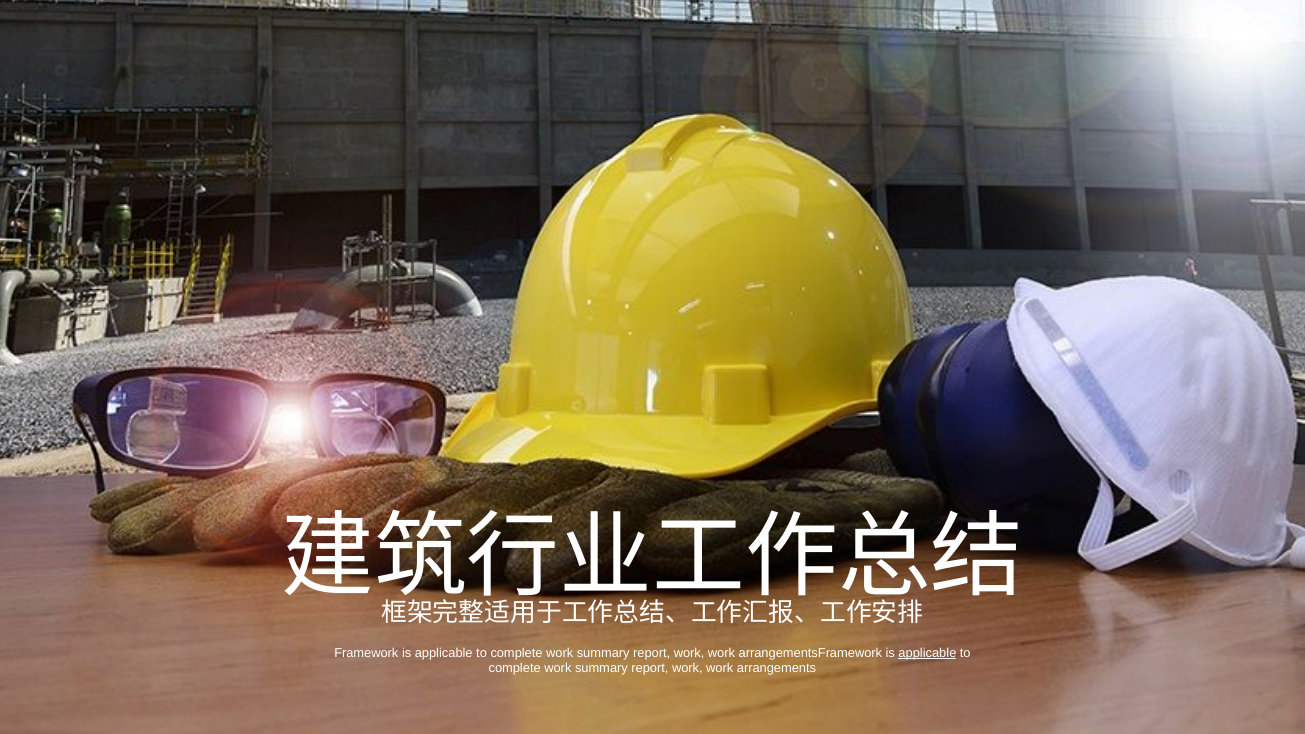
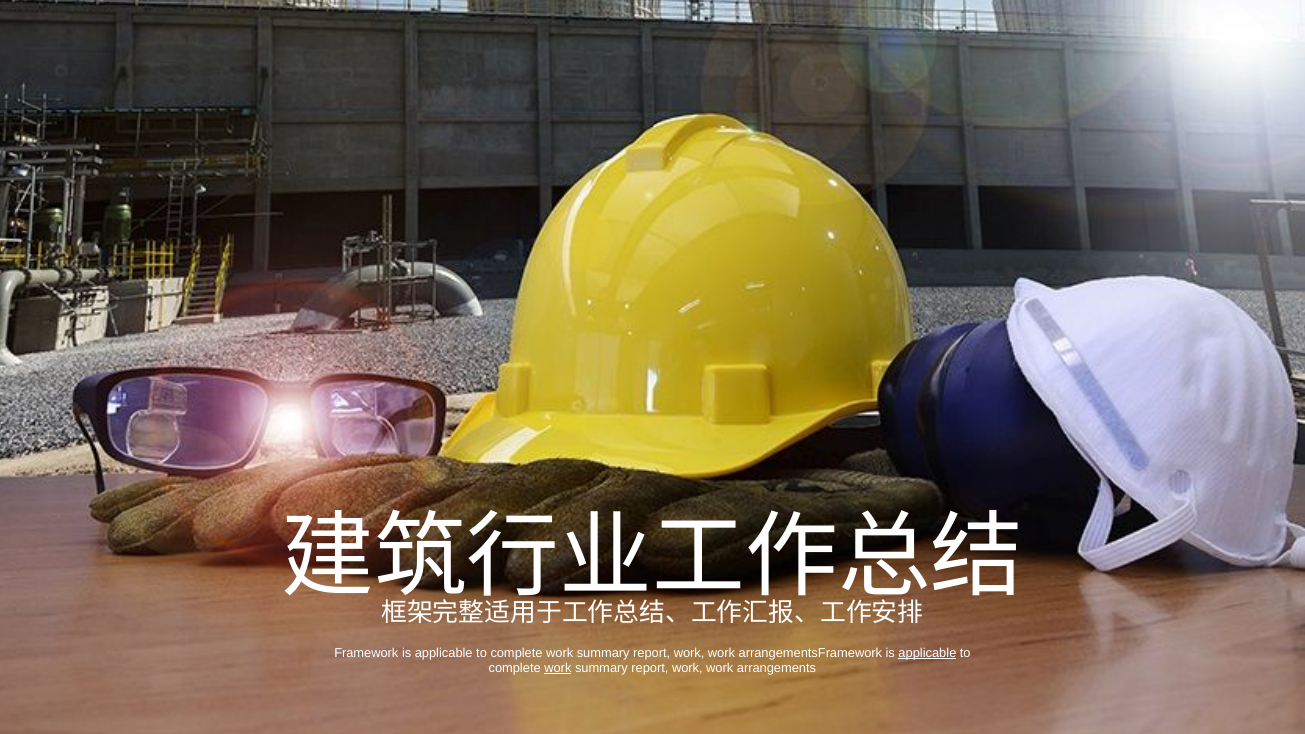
work at (558, 668) underline: none -> present
